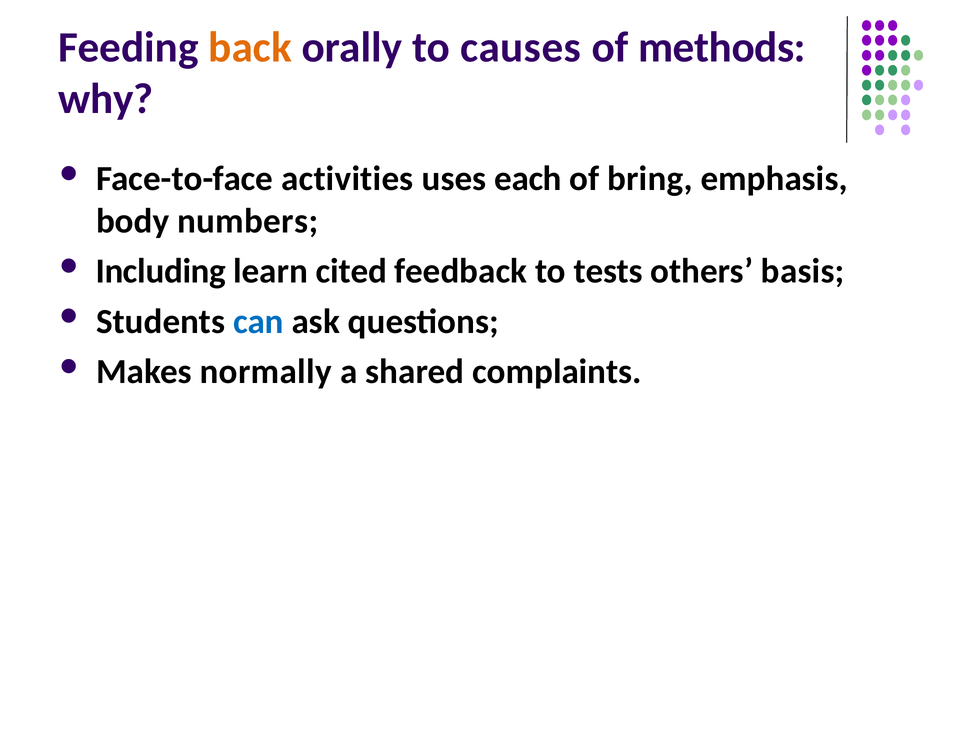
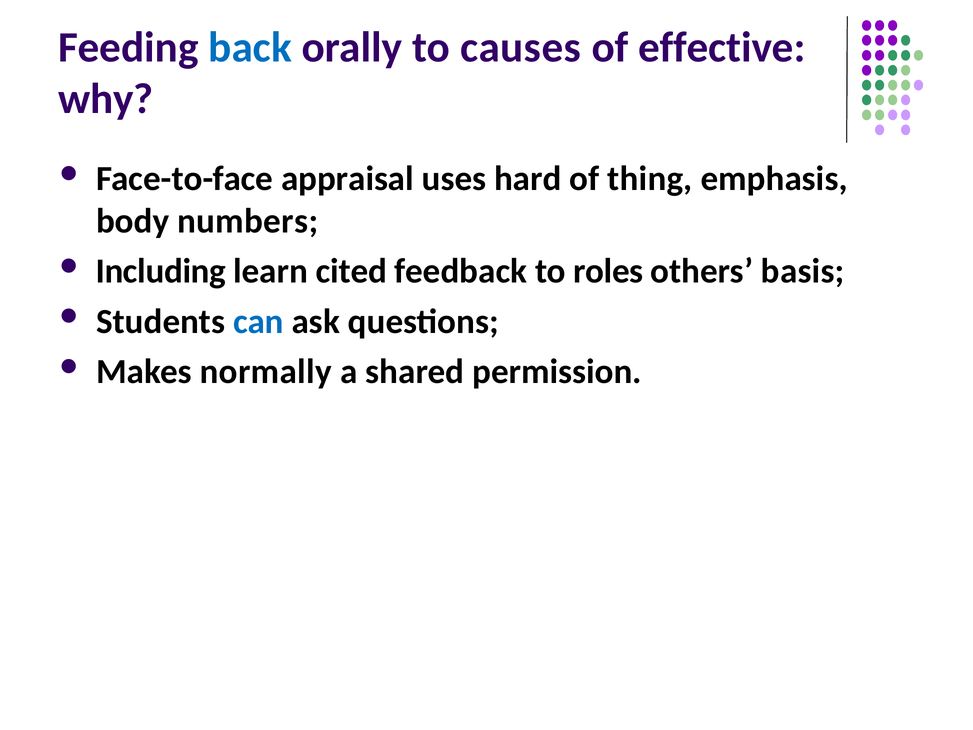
back colour: orange -> blue
methods: methods -> effective
activities: activities -> appraisal
each: each -> hard
bring: bring -> thing
tests: tests -> roles
complaints: complaints -> permission
